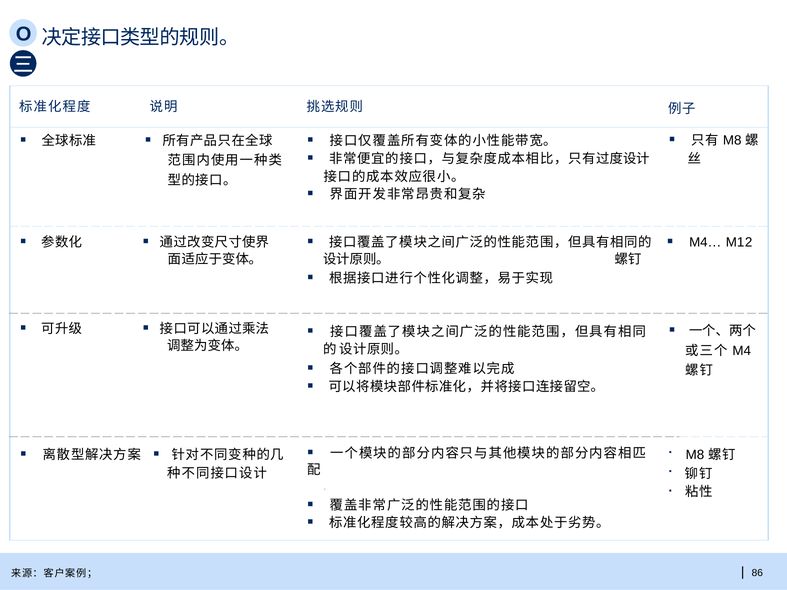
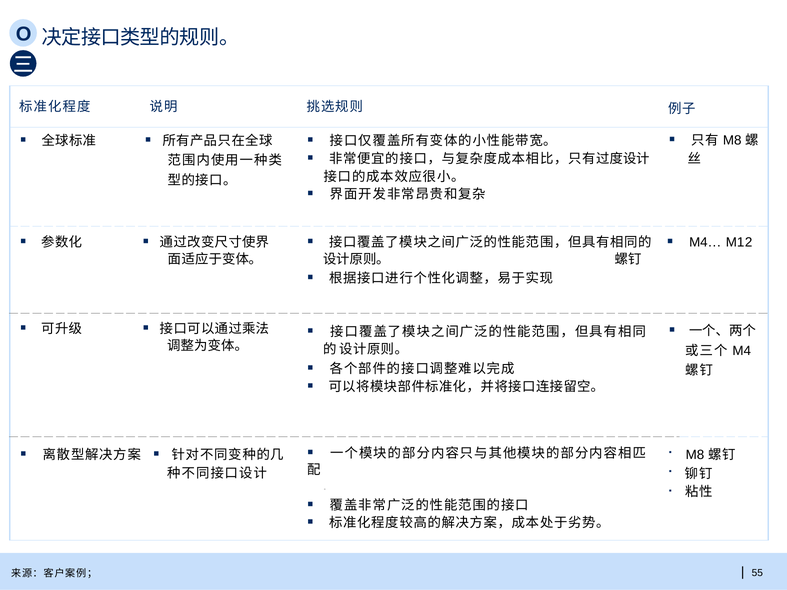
86: 86 -> 55
